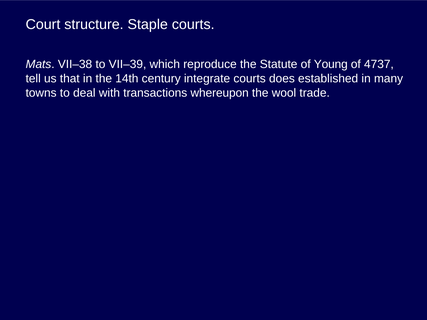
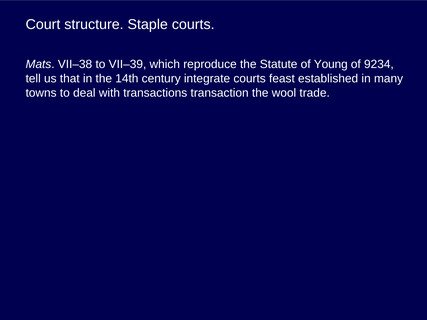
4737: 4737 -> 9234
does: does -> feast
whereupon: whereupon -> transaction
